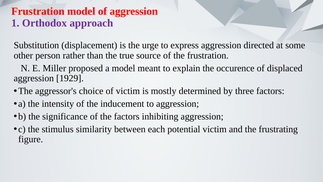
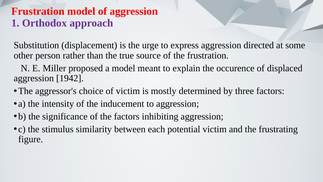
1929: 1929 -> 1942
